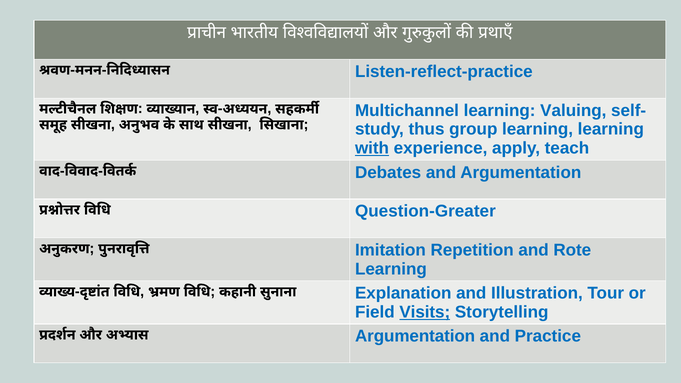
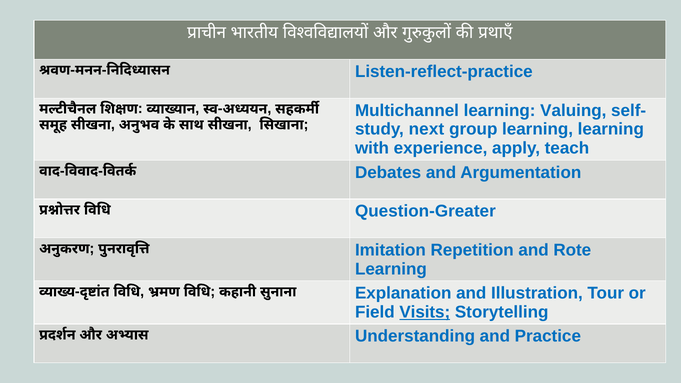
thus: thus -> next
with underline: present -> none
Argumentation at (415, 336): Argumentation -> Understanding
